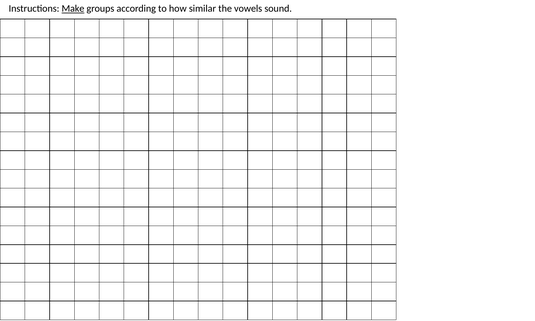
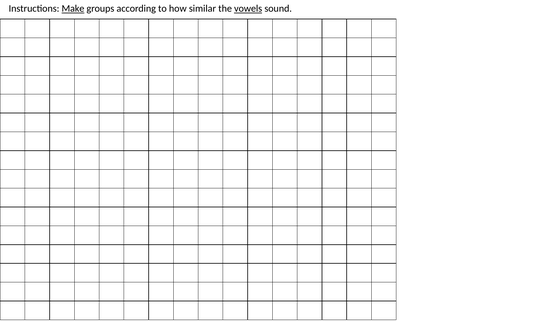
vowels underline: none -> present
